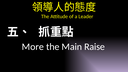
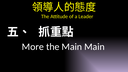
Main Raise: Raise -> Main
